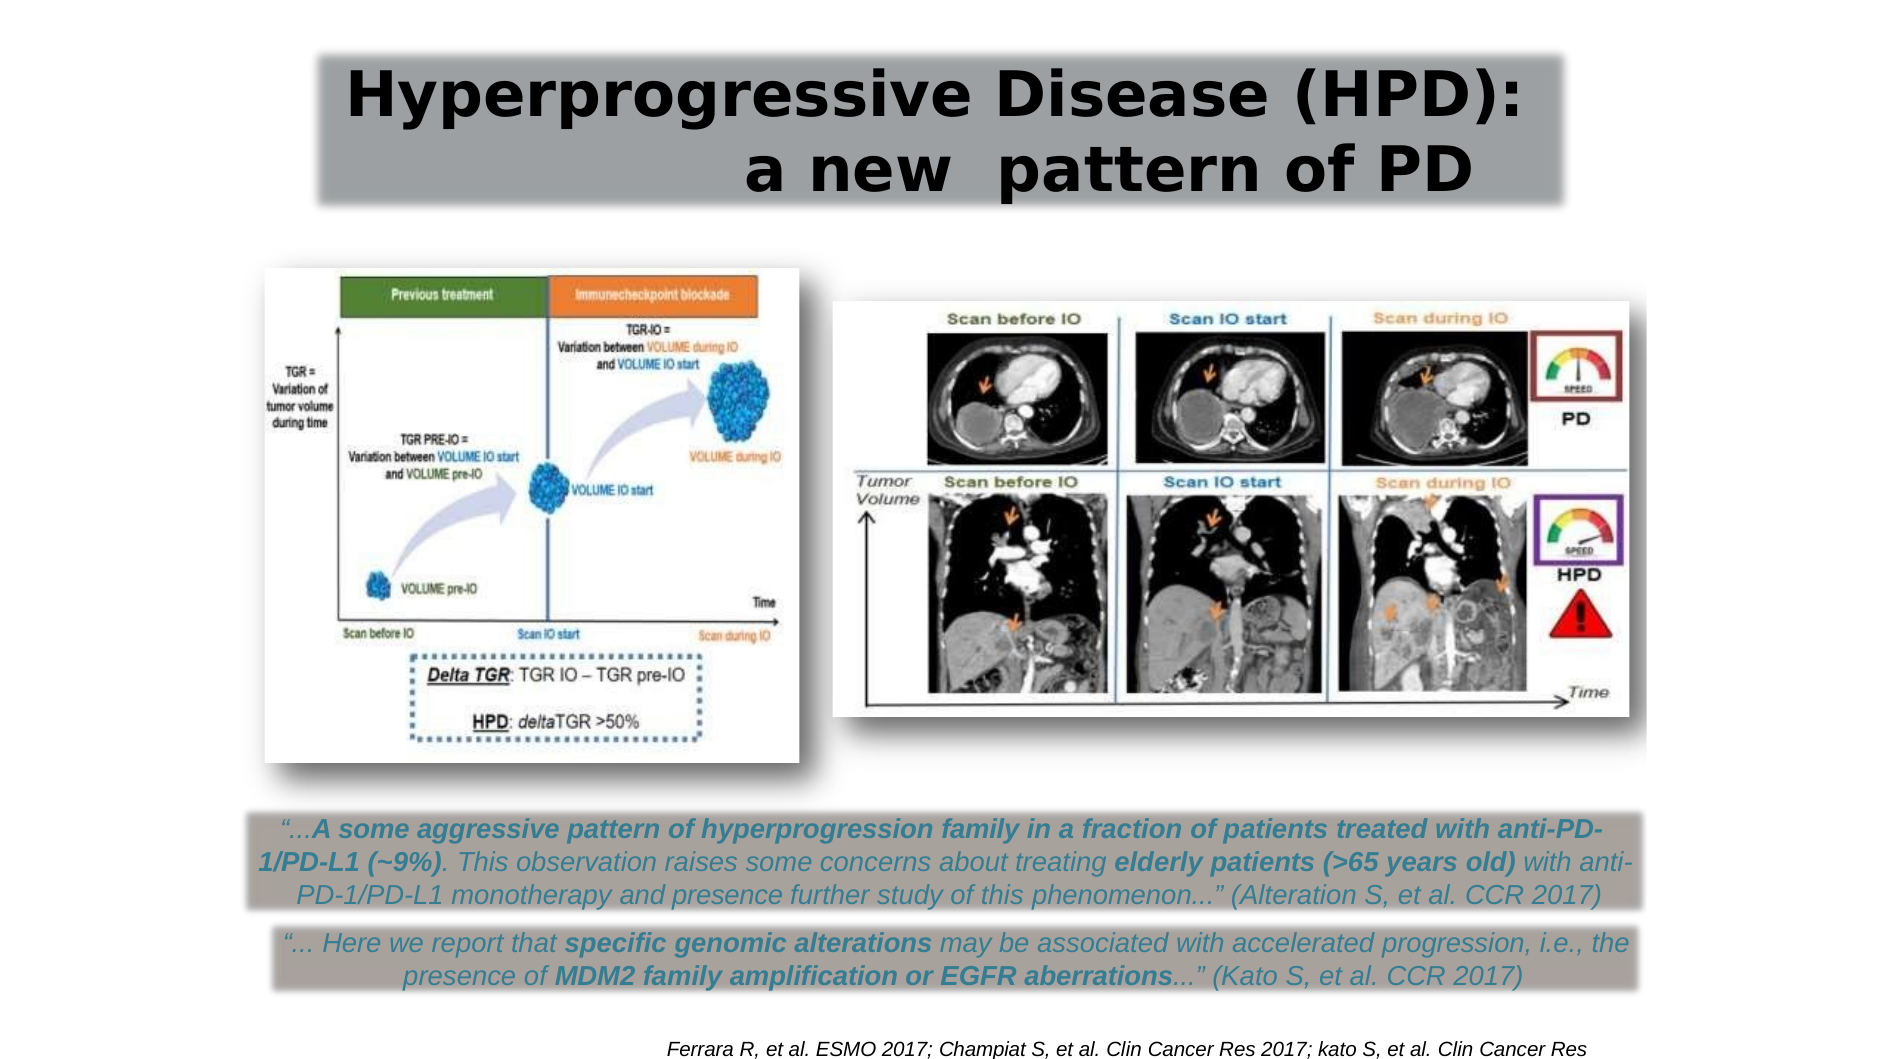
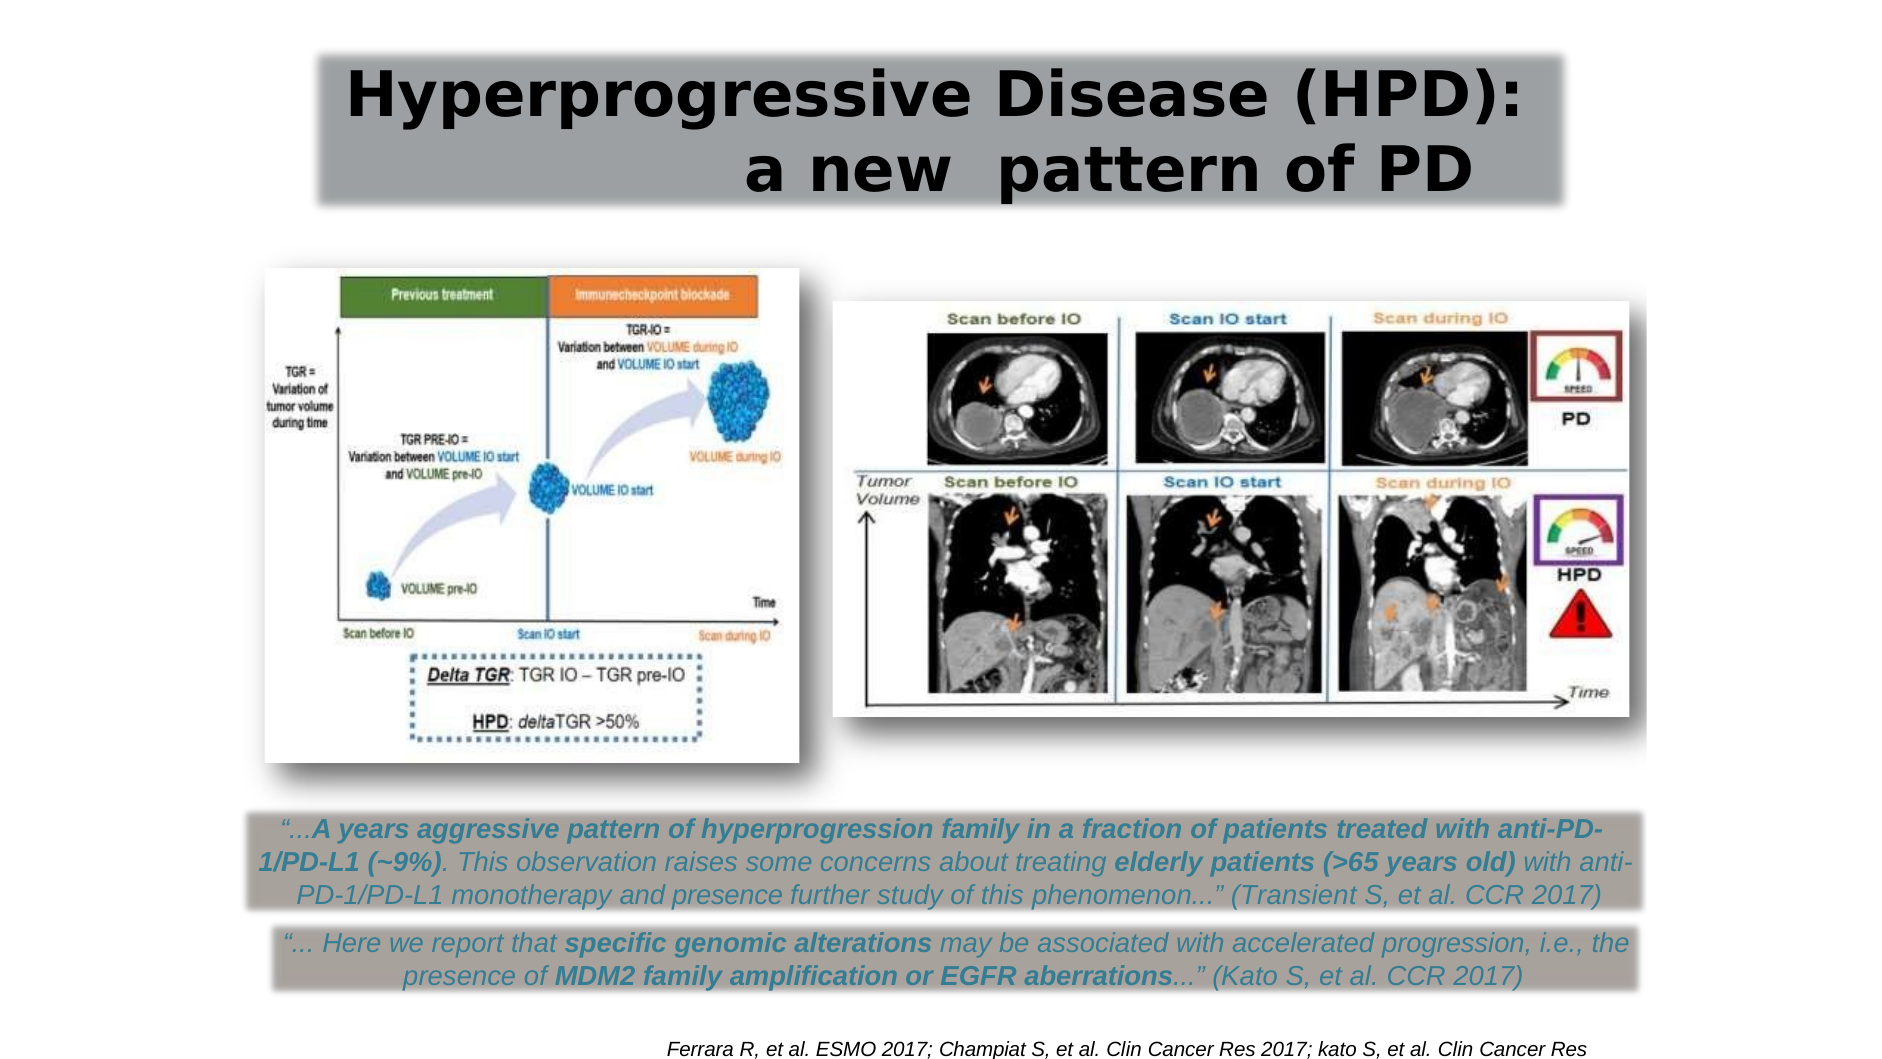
...A some: some -> years
Alteration: Alteration -> Transient
